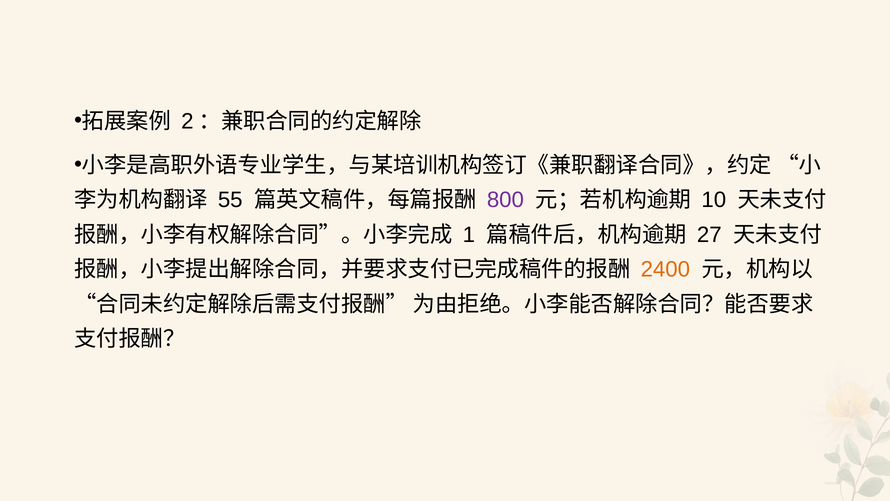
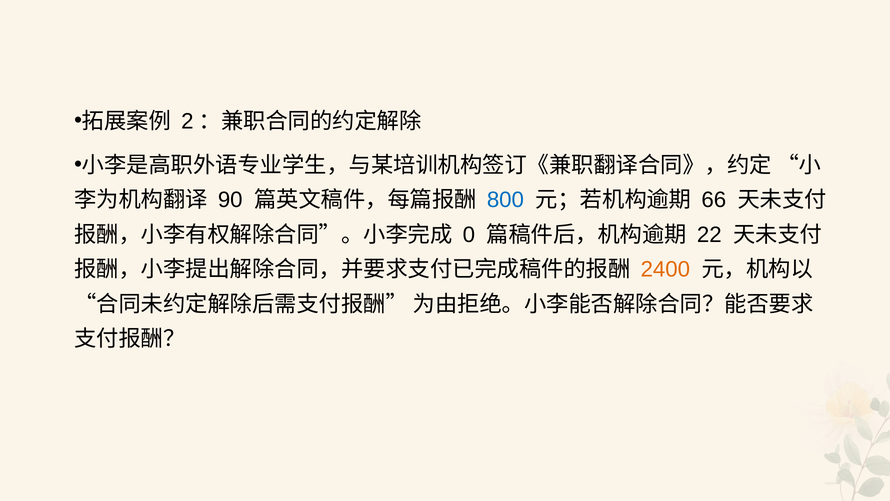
55: 55 -> 90
800 colour: purple -> blue
10: 10 -> 66
1: 1 -> 0
27: 27 -> 22
